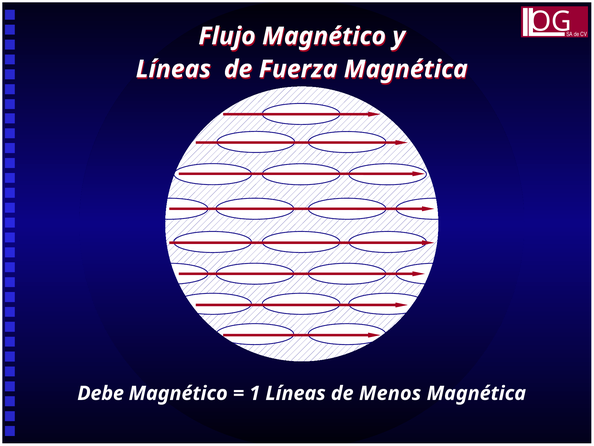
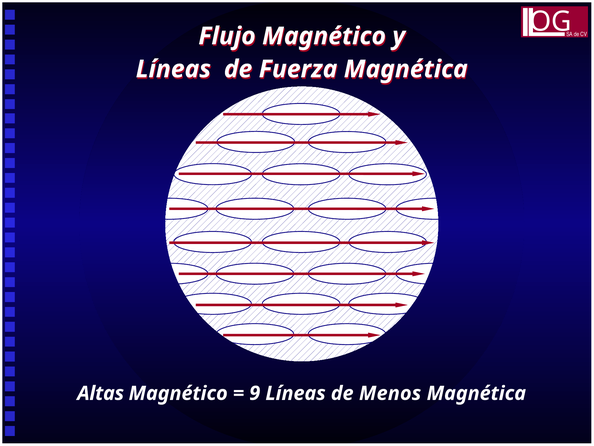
Debe: Debe -> Altas
1: 1 -> 9
